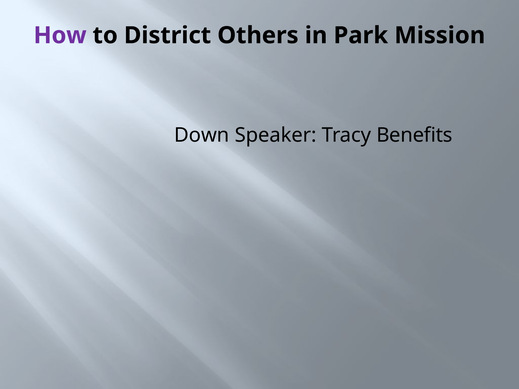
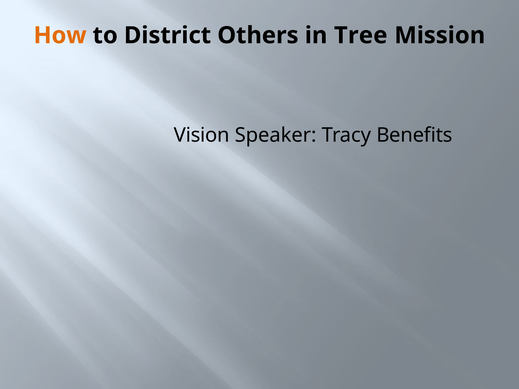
How colour: purple -> orange
Park: Park -> Tree
Down: Down -> Vision
